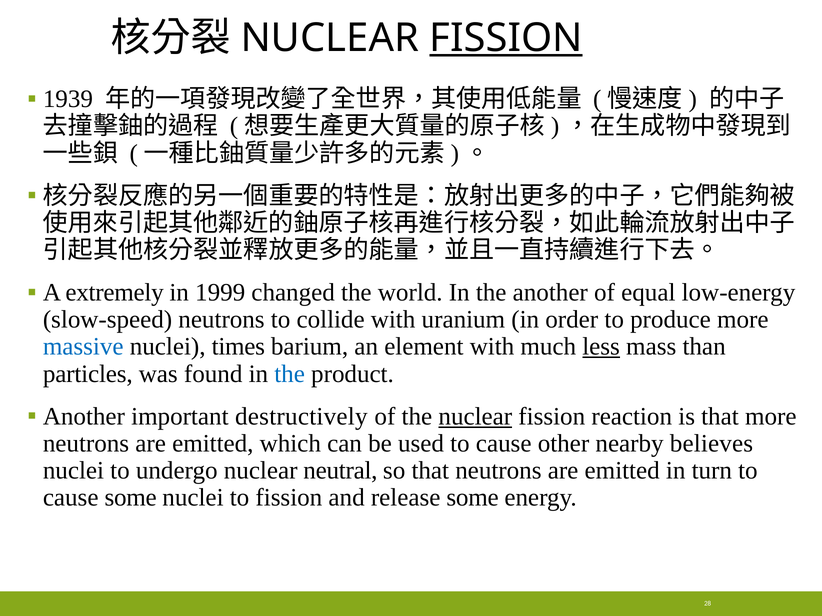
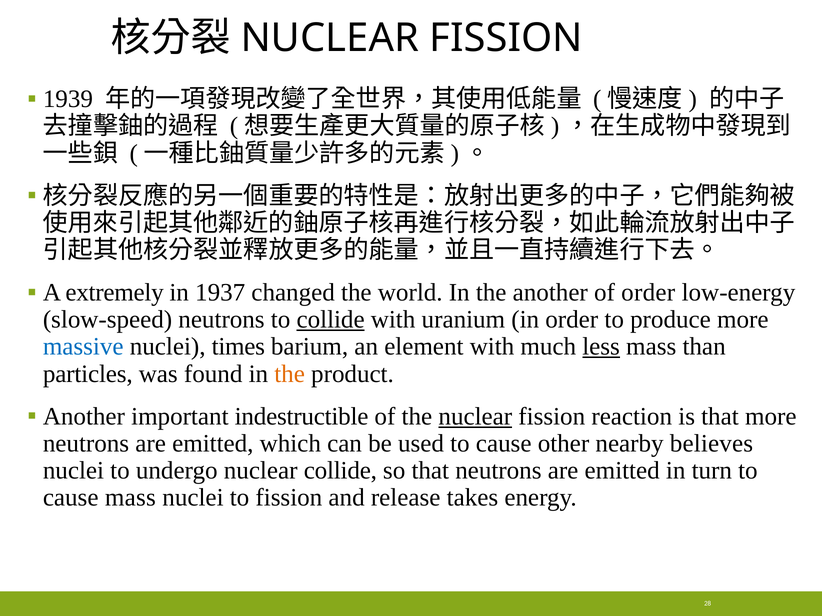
FISSION at (506, 38) underline: present -> none
1999: 1999 -> 1937
of equal: equal -> order
collide at (331, 320) underline: none -> present
the at (290, 374) colour: blue -> orange
destructively: destructively -> indestructible
nuclear neutral: neutral -> collide
cause some: some -> mass
release some: some -> takes
